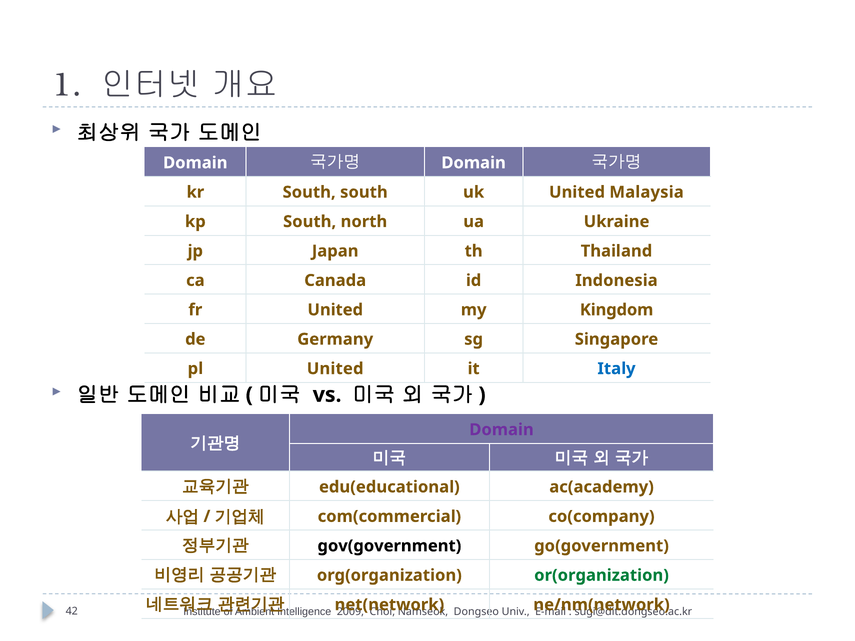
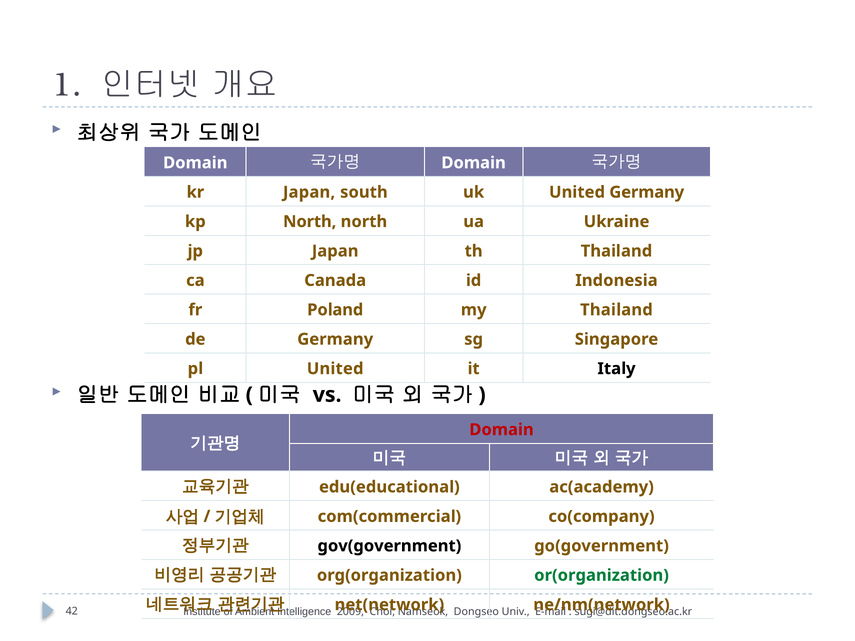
kr South: South -> Japan
United Malaysia: Malaysia -> Germany
kp South: South -> North
fr United: United -> Poland
my Kingdom: Kingdom -> Thailand
Italy colour: blue -> black
Domain at (501, 430) colour: purple -> red
